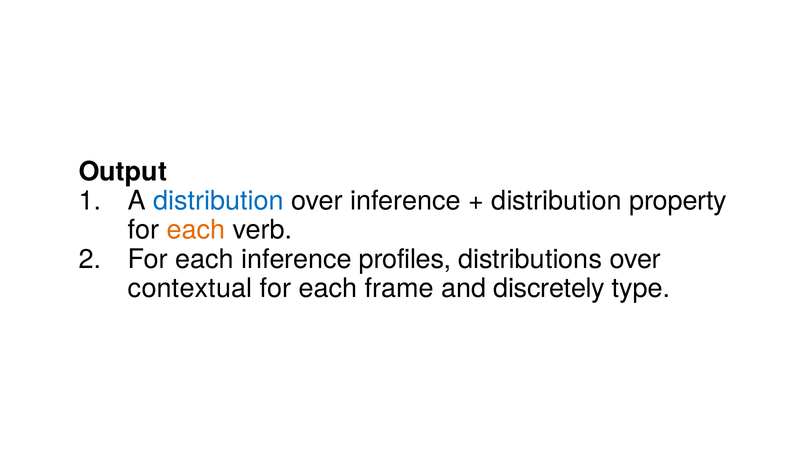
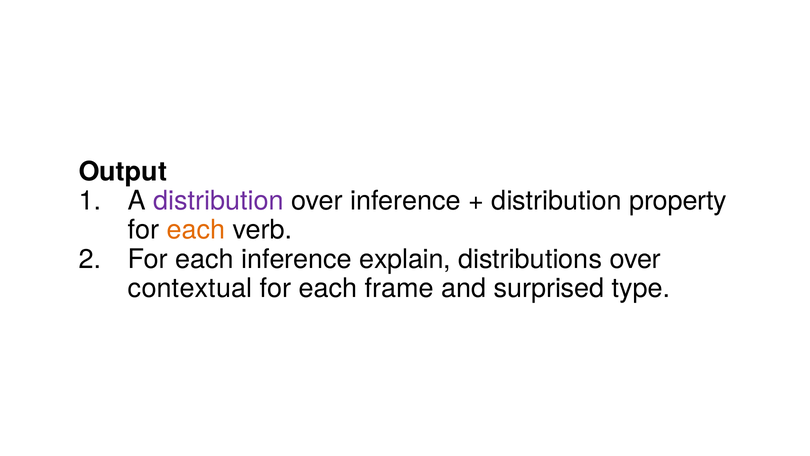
distribution at (219, 201) colour: blue -> purple
profiles: profiles -> explain
discretely: discretely -> surprised
